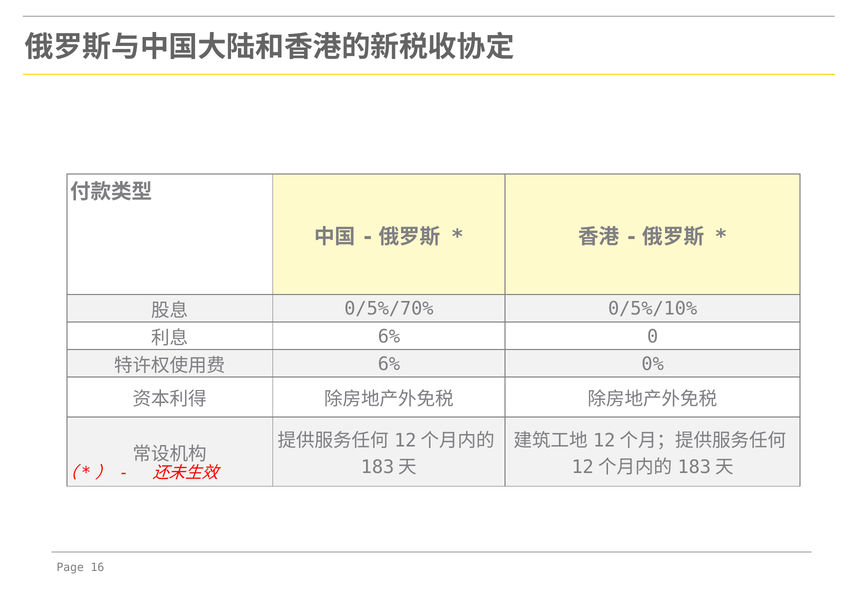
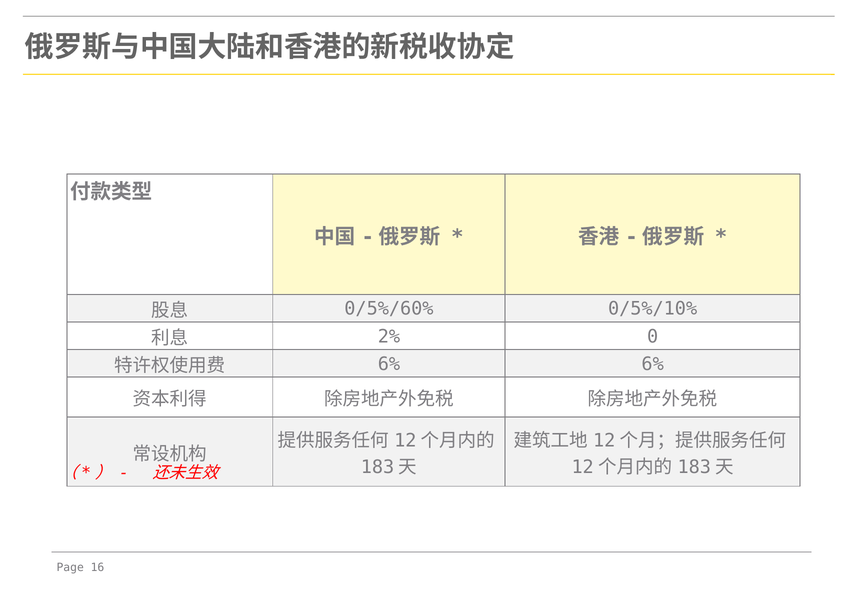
0/5%/70%: 0/5%/70% -> 0/5%/60%
6% at (389, 336): 6% -> 2%
6% 0%: 0% -> 6%
